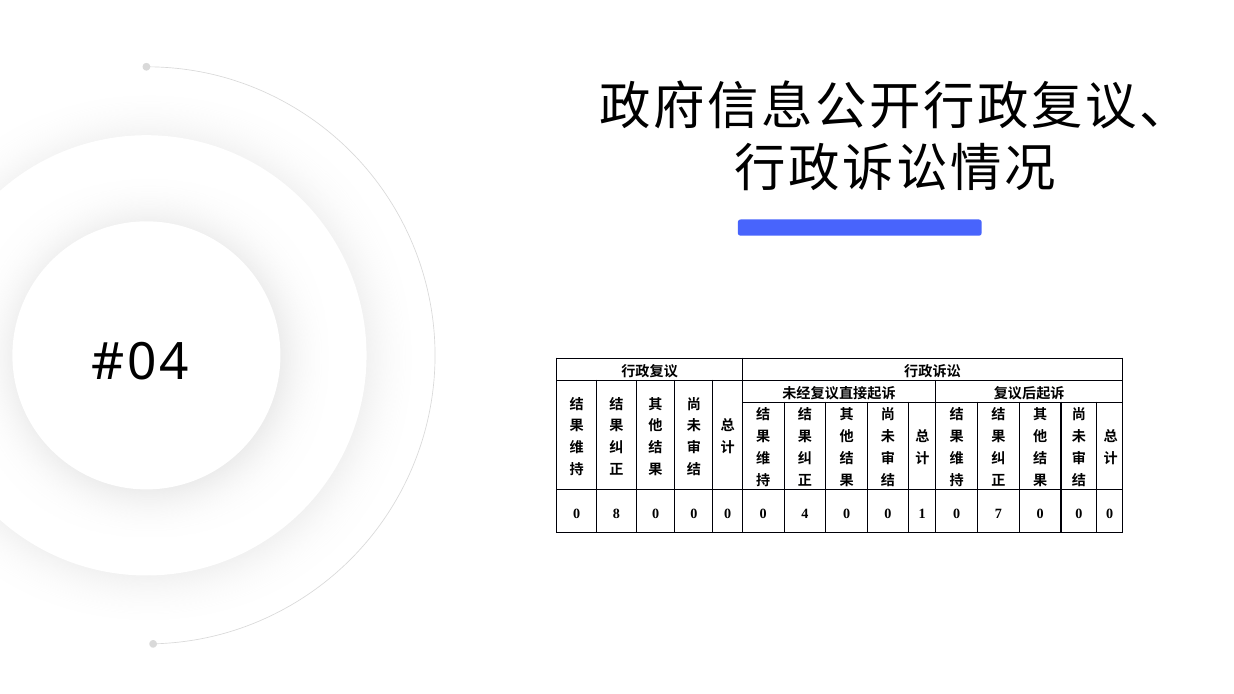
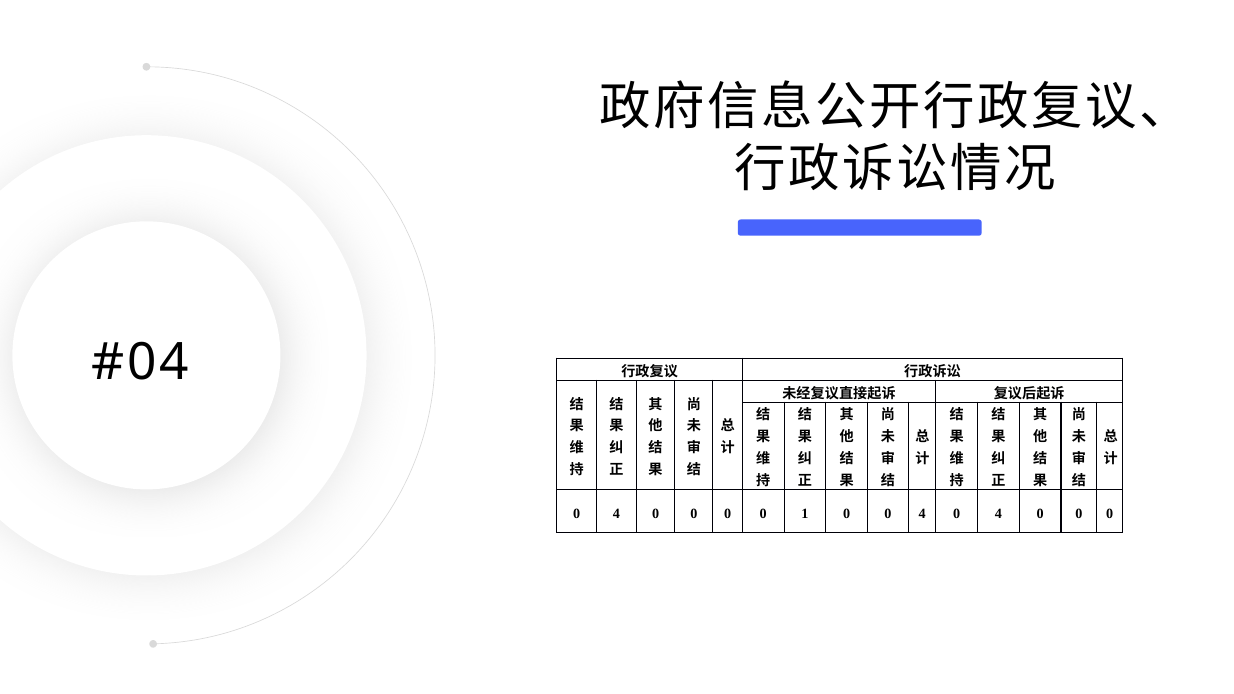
8 at (616, 514): 8 -> 4
4: 4 -> 1
0 0 1: 1 -> 4
7 at (998, 514): 7 -> 4
